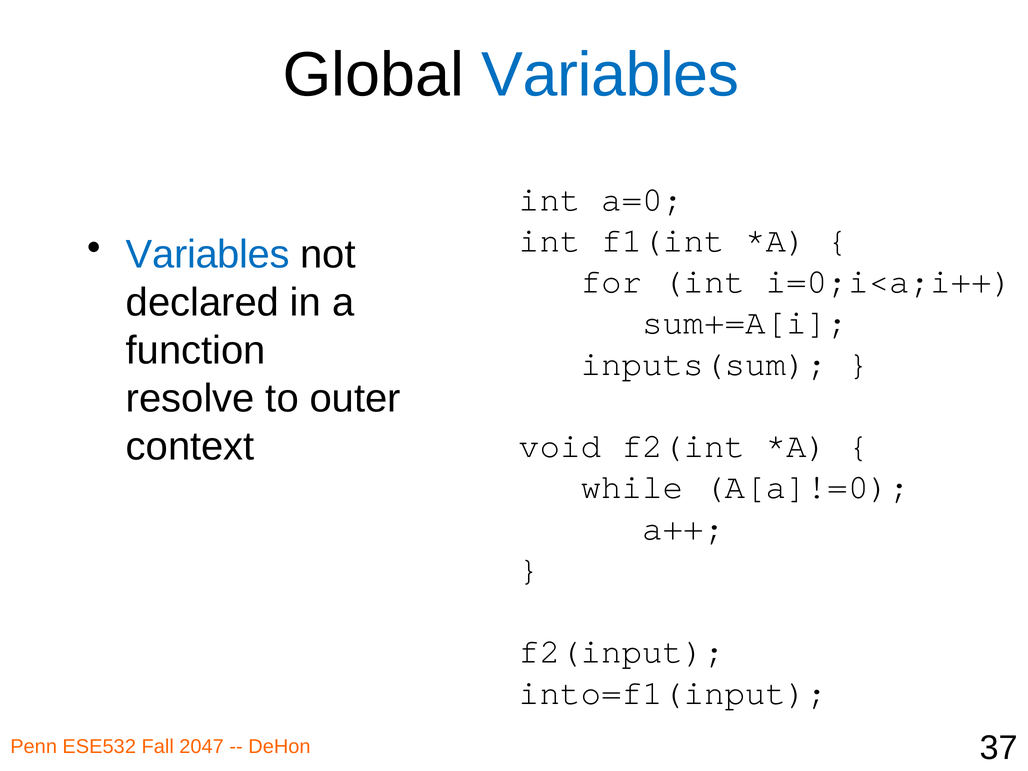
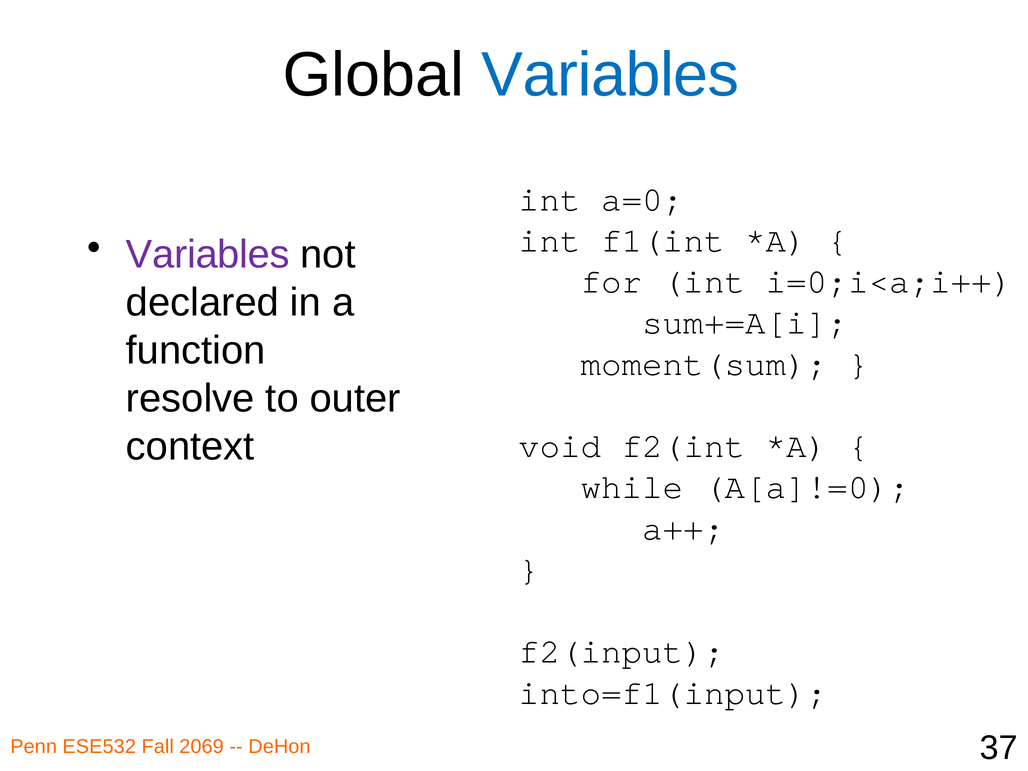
Variables at (208, 255) colour: blue -> purple
inputs(sum: inputs(sum -> moment(sum
2047: 2047 -> 2069
